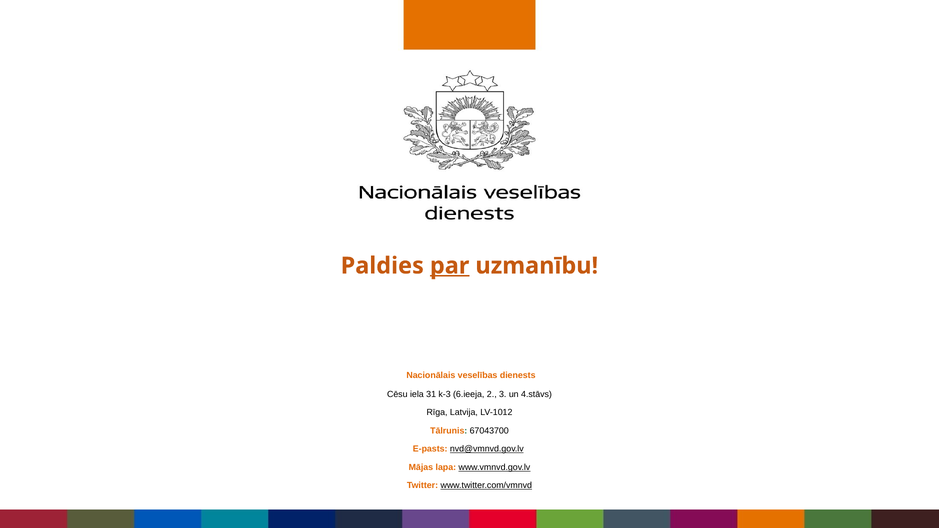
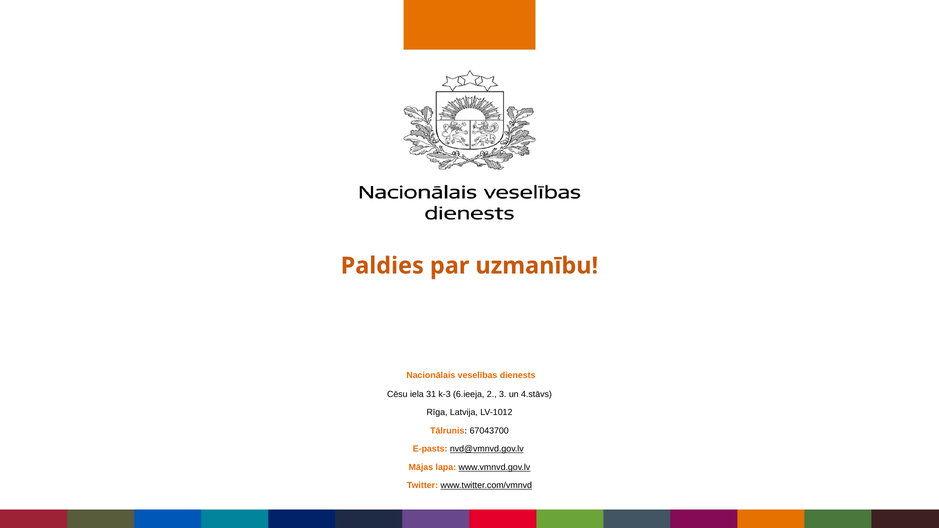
par underline: present -> none
